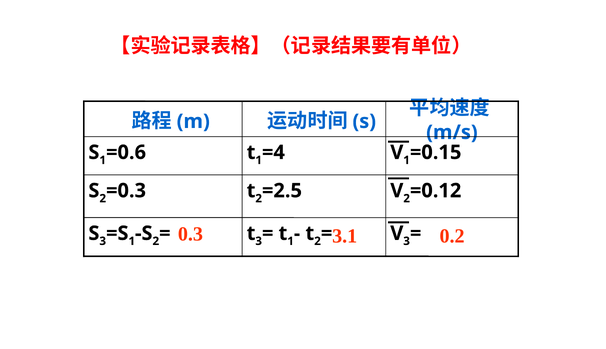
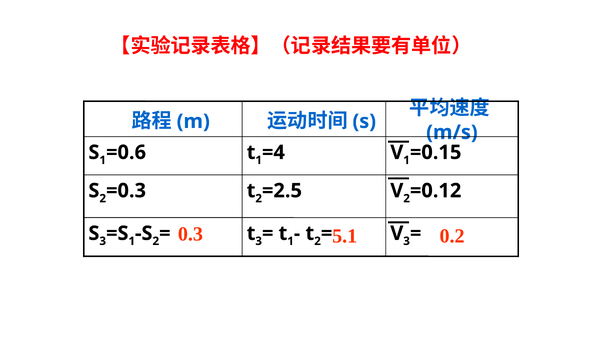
3.1: 3.1 -> 5.1
